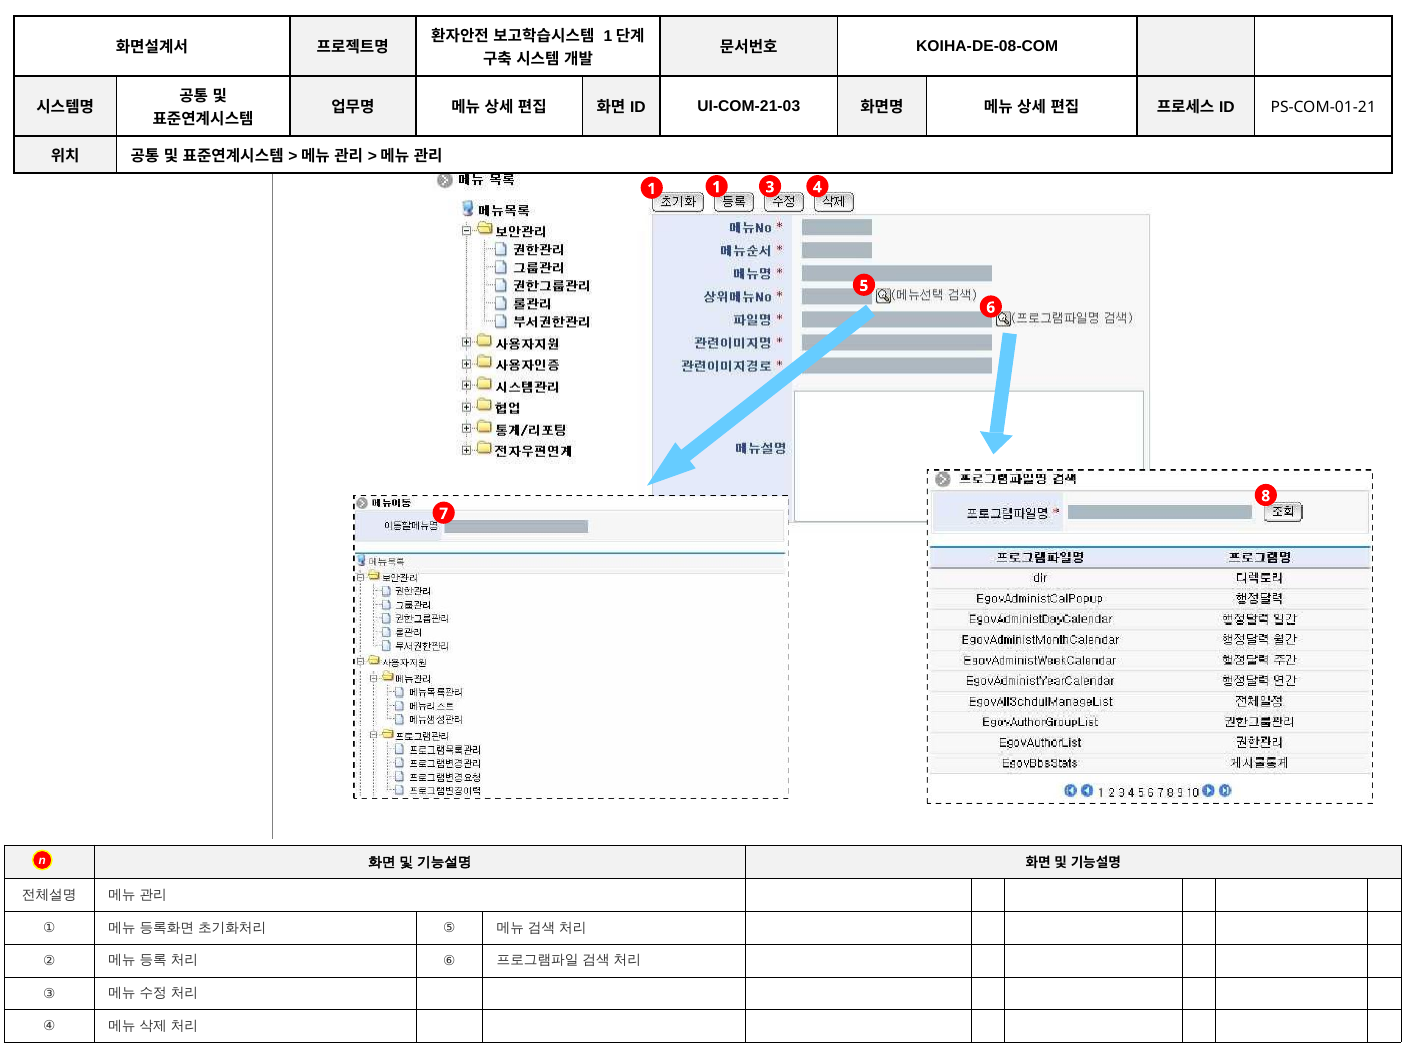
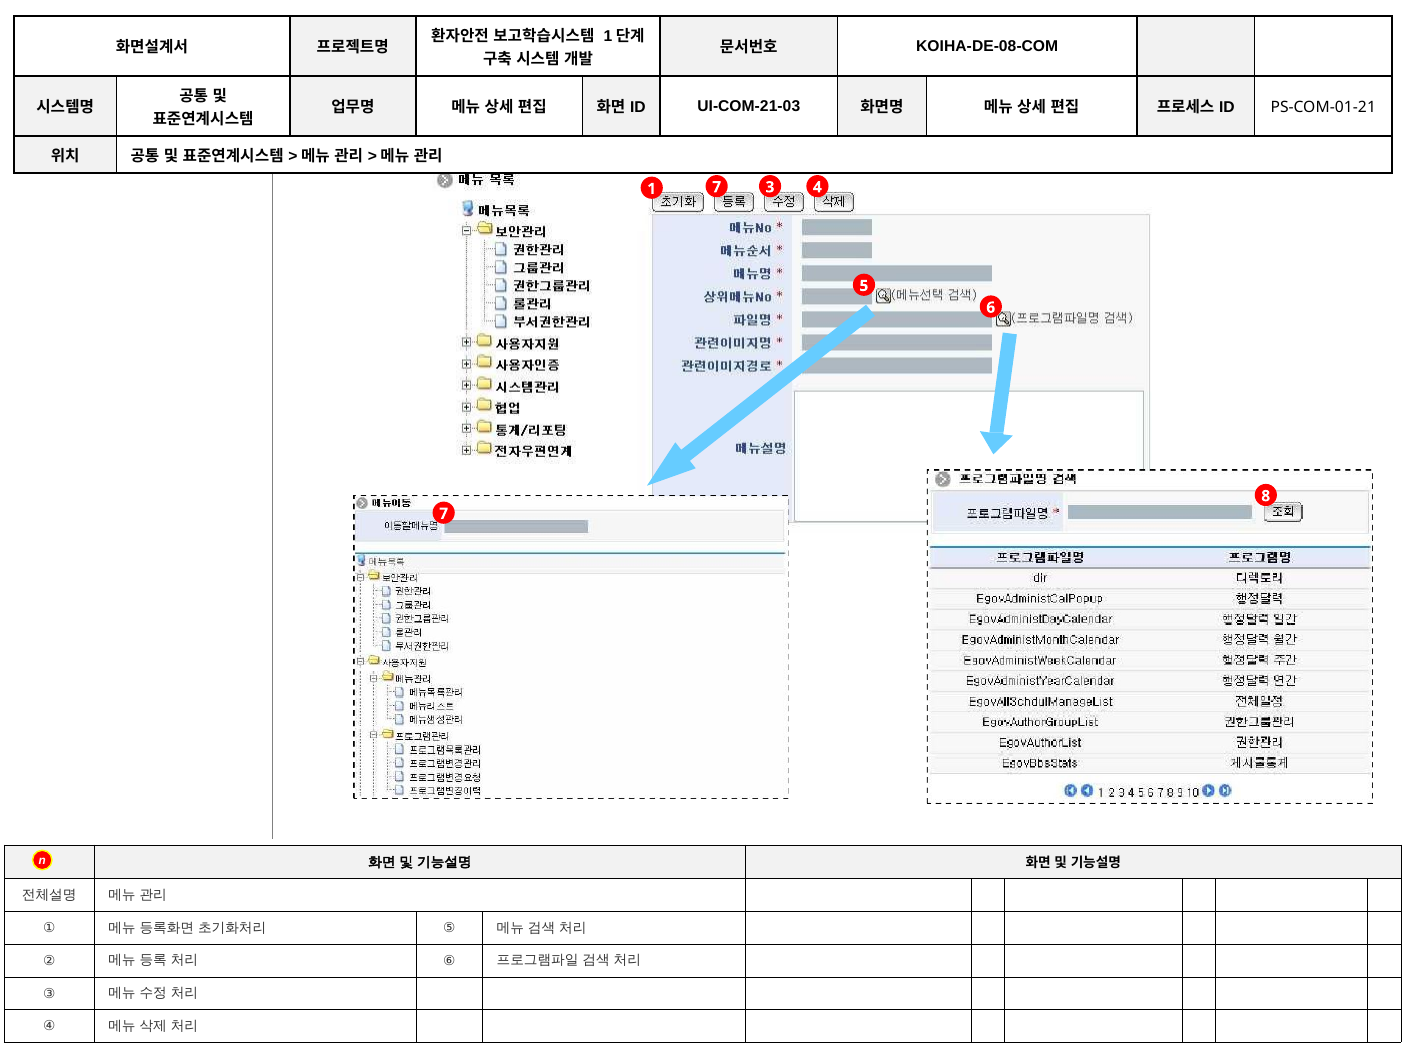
1 1: 1 -> 7
